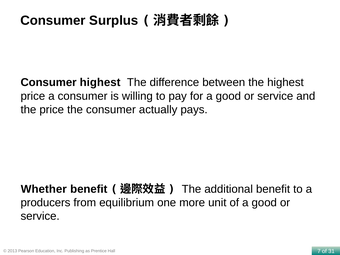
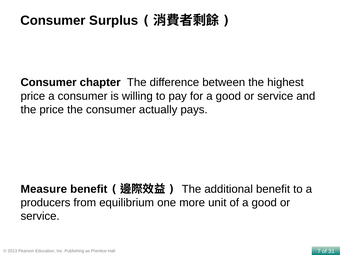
Consumer highest: highest -> chapter
Whether: Whether -> Measure
